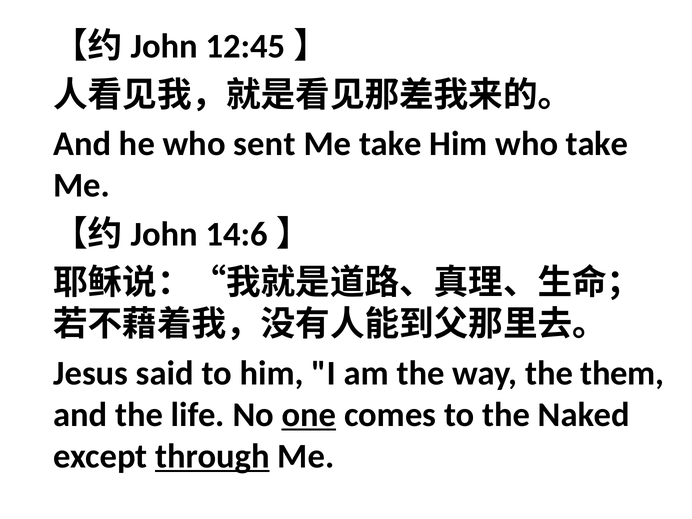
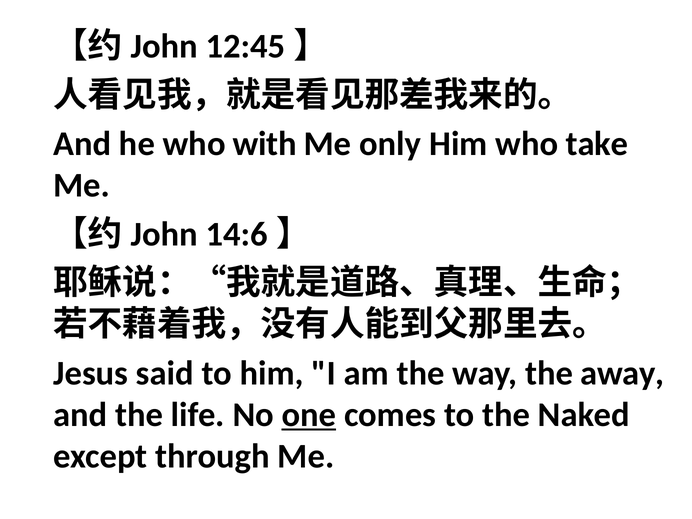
sent: sent -> with
Me take: take -> only
them: them -> away
through underline: present -> none
